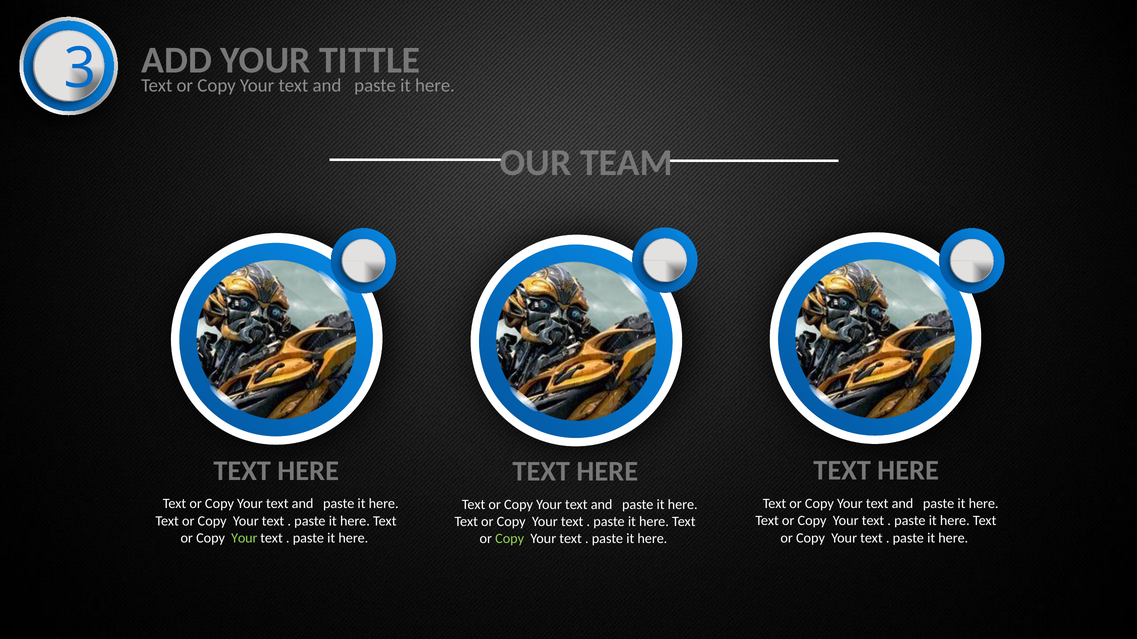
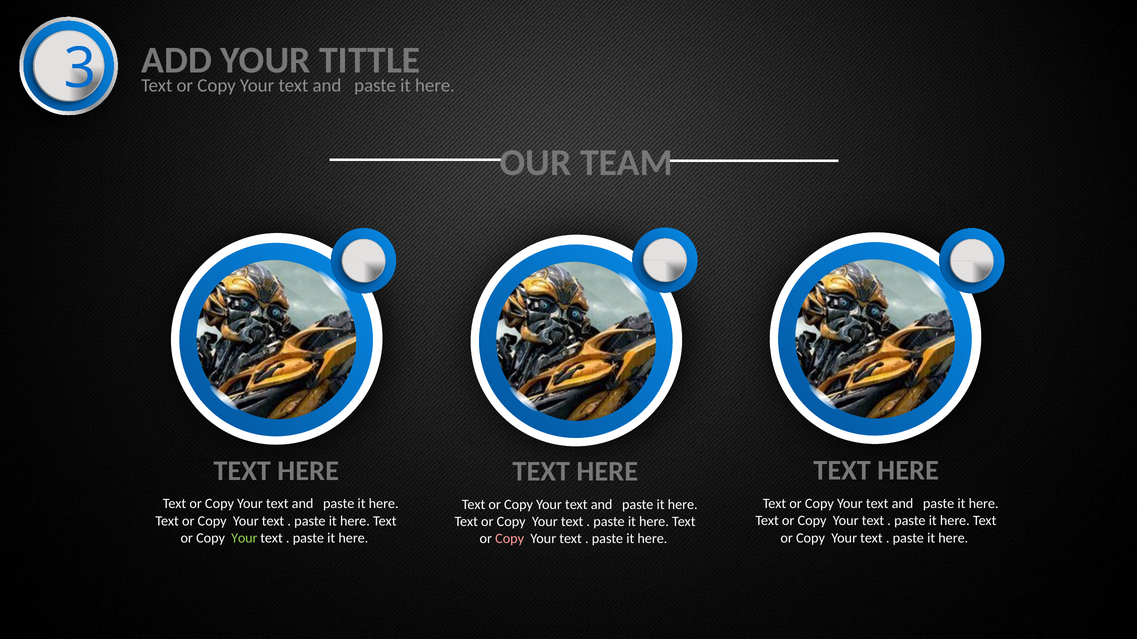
Copy at (510, 539) colour: light green -> pink
